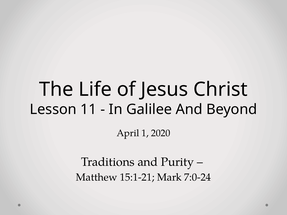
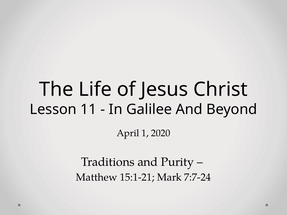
7:0-24: 7:0-24 -> 7:7-24
